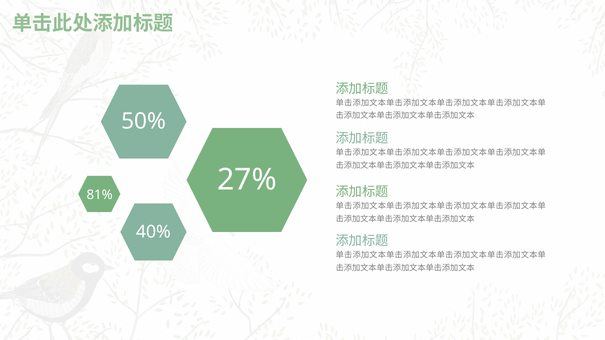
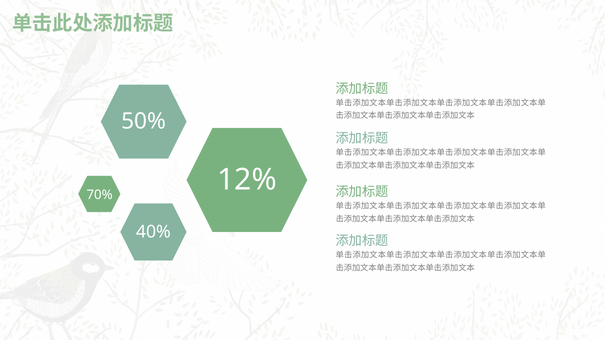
27%: 27% -> 12%
81%: 81% -> 70%
